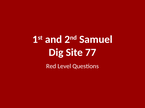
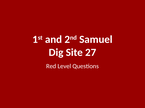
77: 77 -> 27
